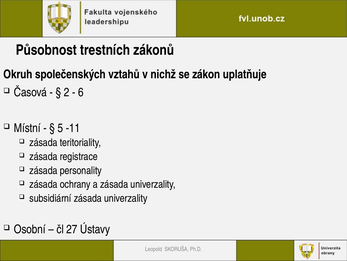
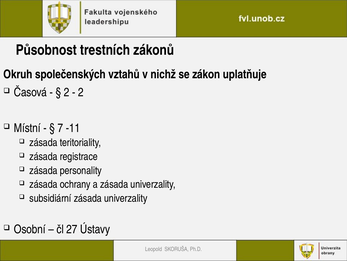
6 at (81, 92): 6 -> 2
5: 5 -> 7
